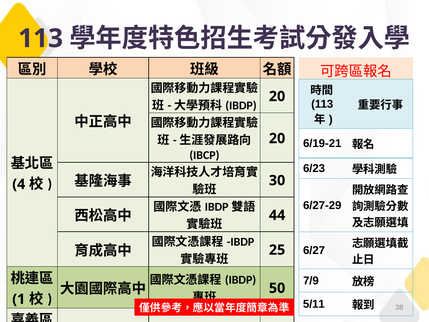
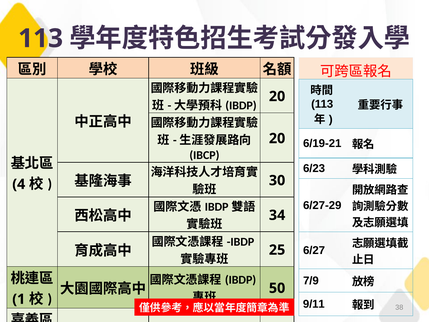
44: 44 -> 34
5/11: 5/11 -> 9/11
